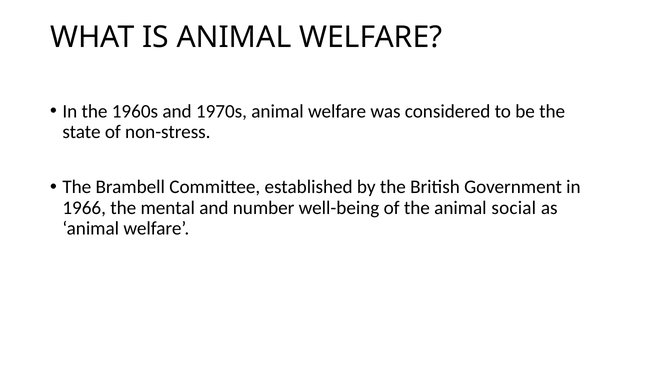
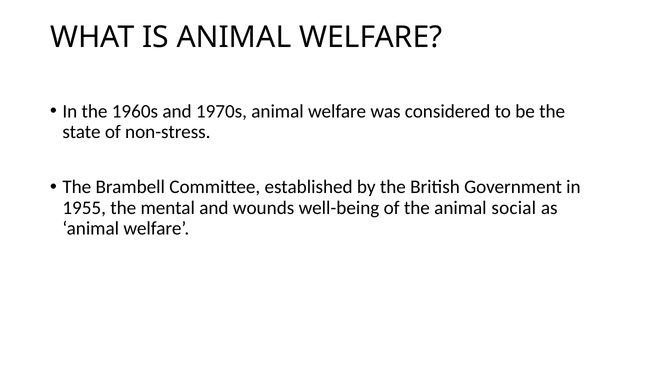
1966: 1966 -> 1955
number: number -> wounds
